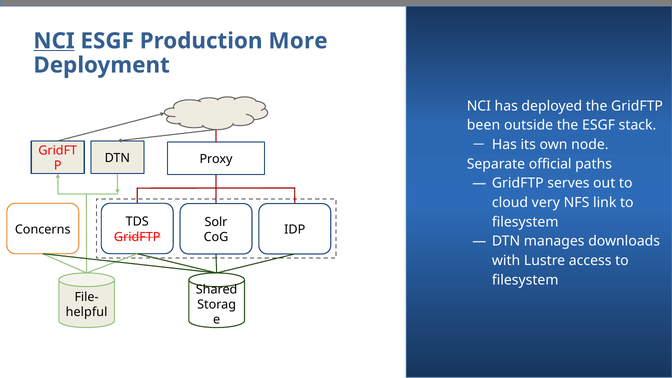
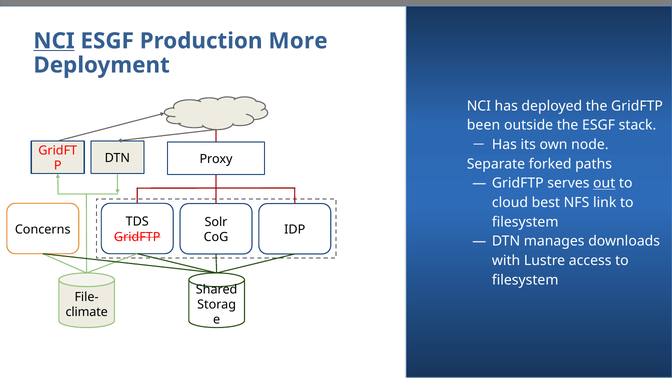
official: official -> forked
out underline: none -> present
very: very -> best
helpful: helpful -> climate
